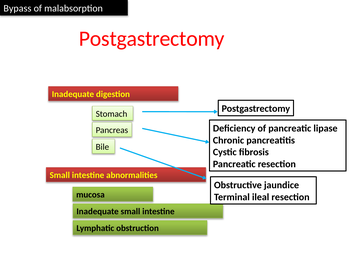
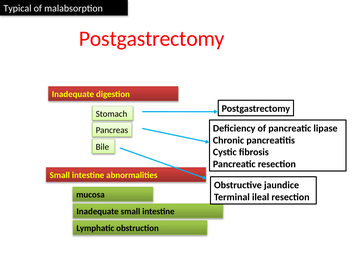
Bypass: Bypass -> Typical
